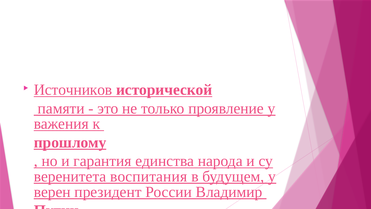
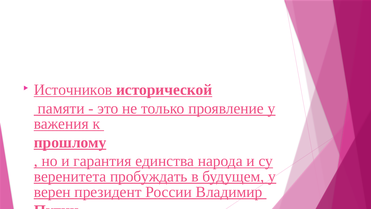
воспитания: воспитания -> пробуждать
